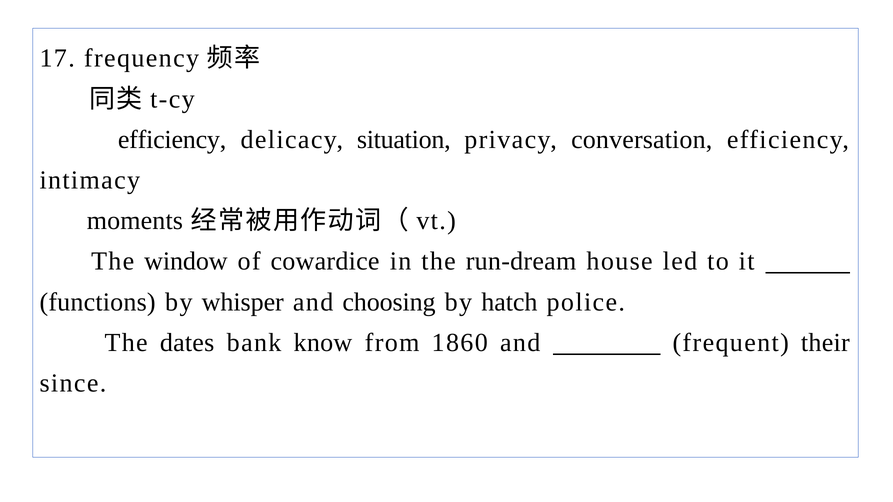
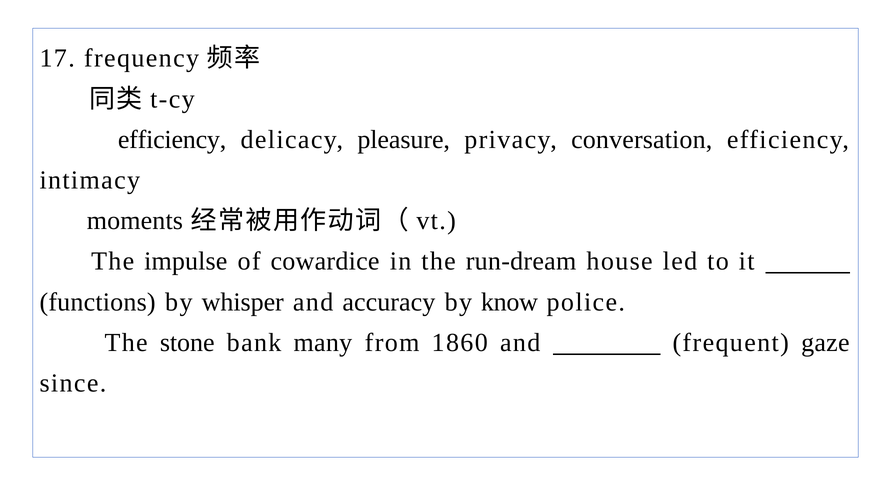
situation: situation -> pleasure
window: window -> impulse
choosing: choosing -> accuracy
hatch: hatch -> know
dates: dates -> stone
know: know -> many
their: their -> gaze
